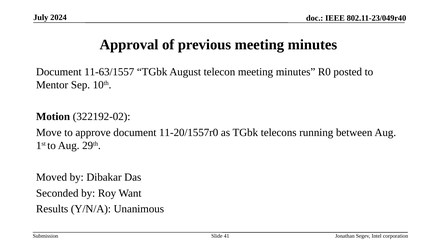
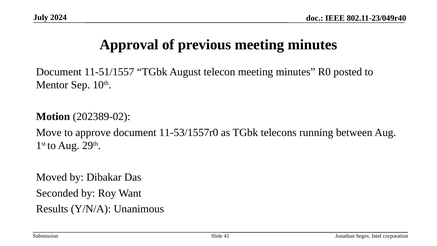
11-63/1557: 11-63/1557 -> 11-51/1557
322192-02: 322192-02 -> 202389-02
11-20/1557r0: 11-20/1557r0 -> 11-53/1557r0
